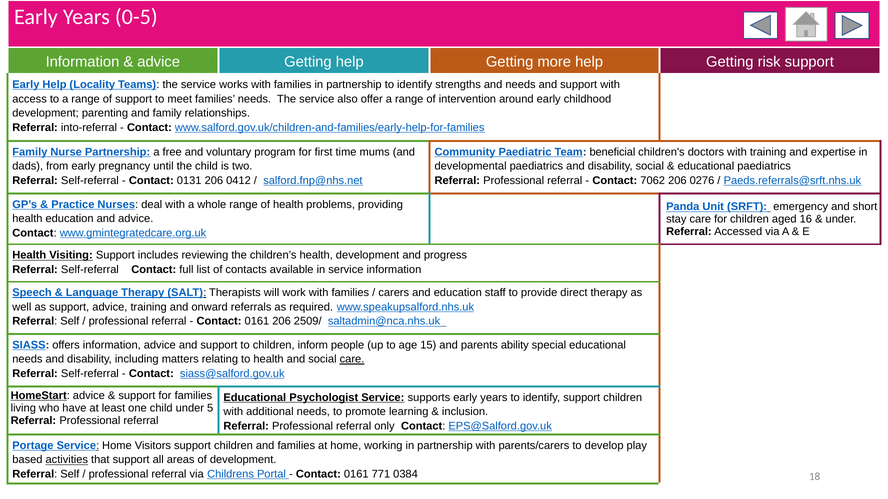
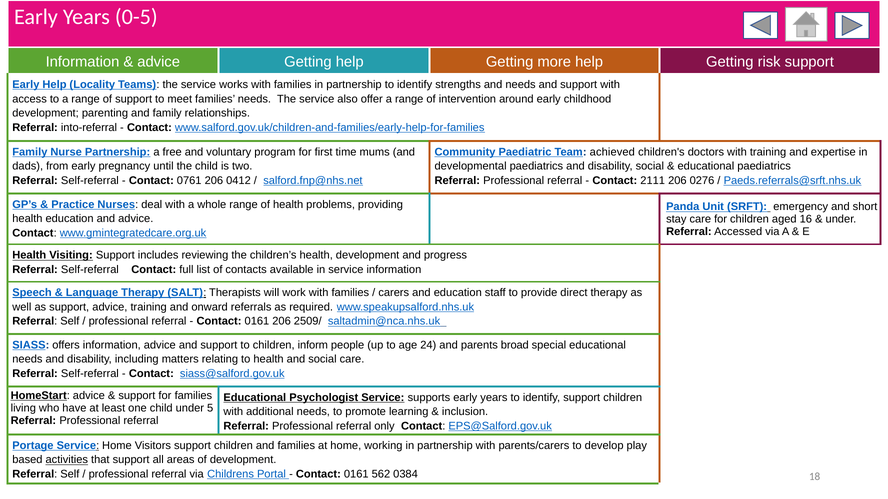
beneficial: beneficial -> achieved
0131: 0131 -> 0761
7062: 7062 -> 2111
15: 15 -> 24
ability: ability -> broad
care at (352, 360) underline: present -> none
771: 771 -> 562
